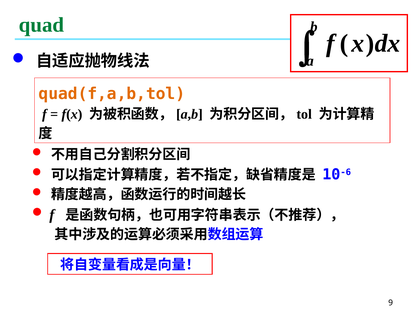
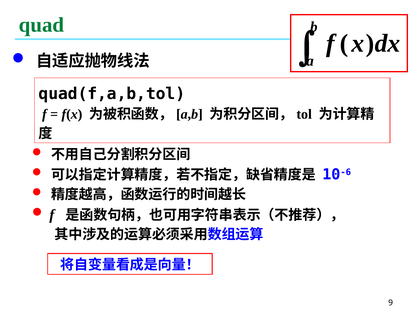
quad(f,a,b,tol colour: orange -> black
